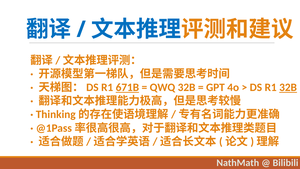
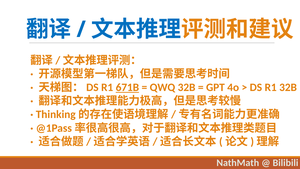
32B at (288, 87) underline: present -> none
